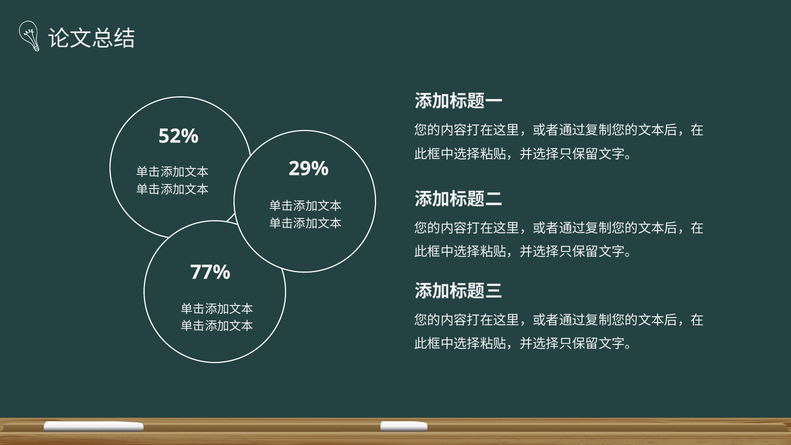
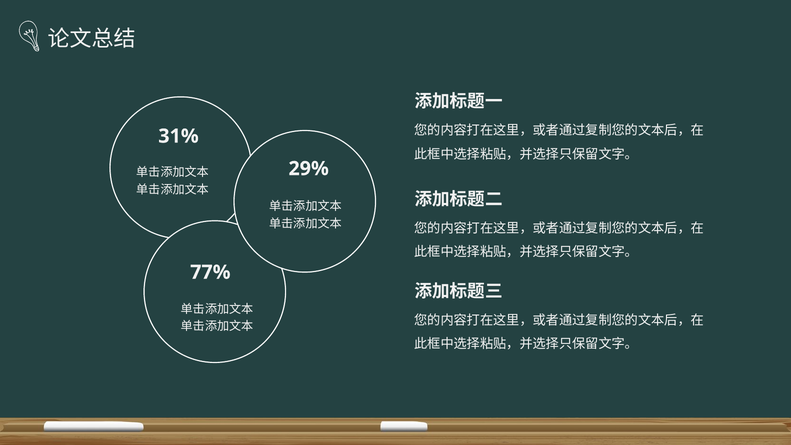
52%: 52% -> 31%
